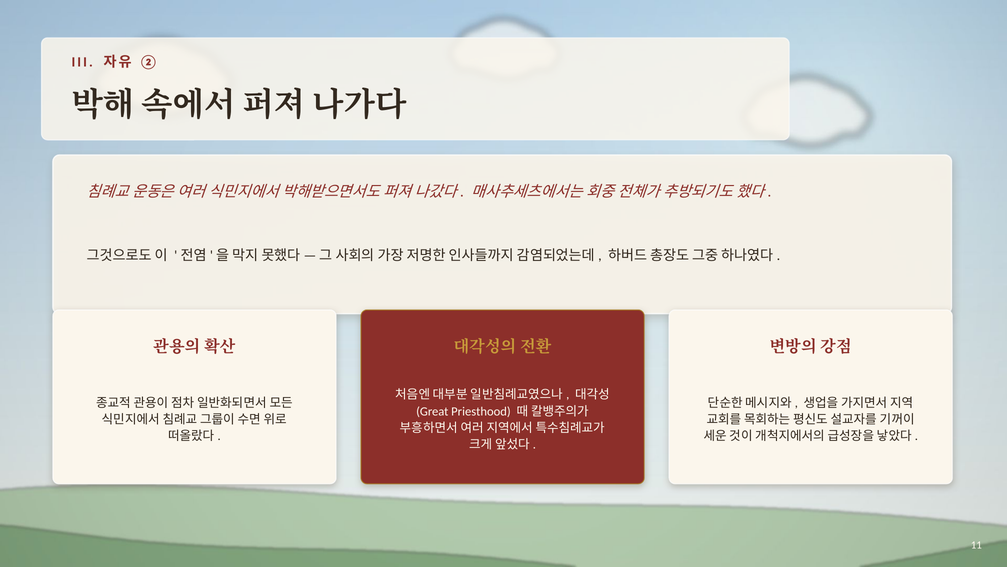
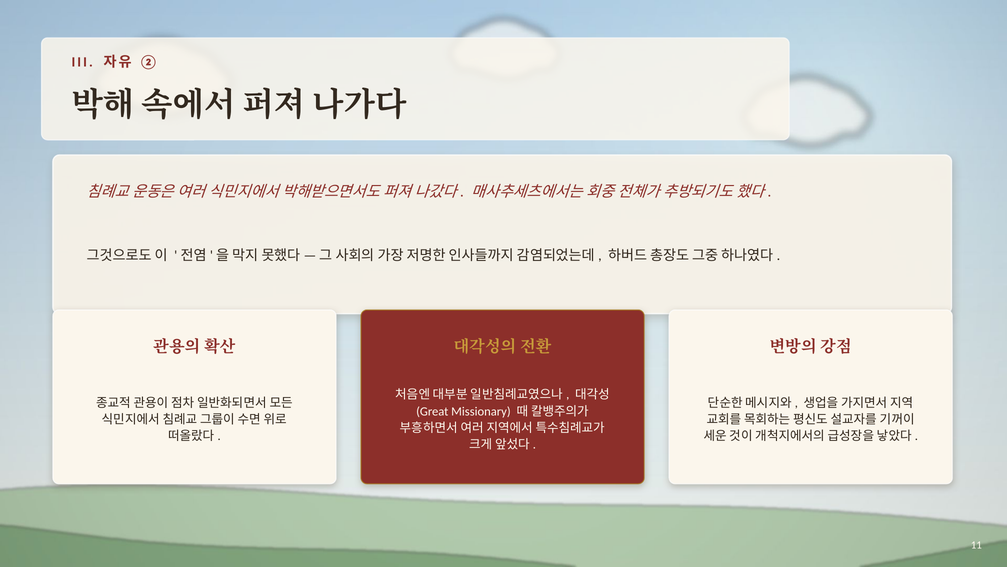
Priesthood: Priesthood -> Missionary
